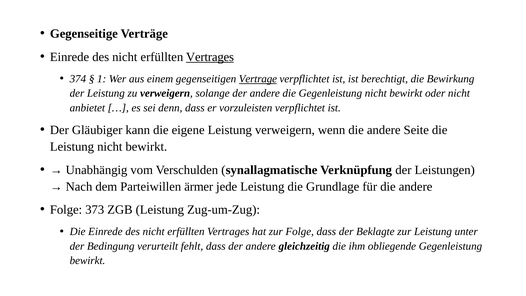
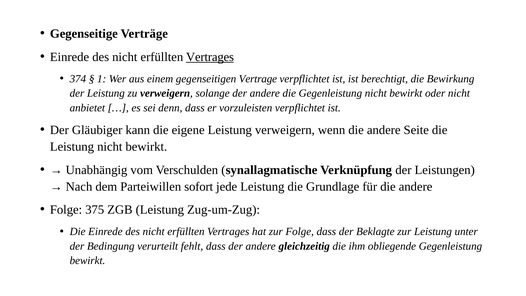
Vertrage underline: present -> none
ärmer: ärmer -> sofort
373: 373 -> 375
